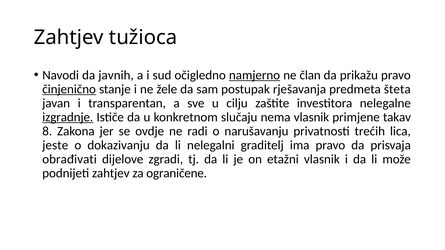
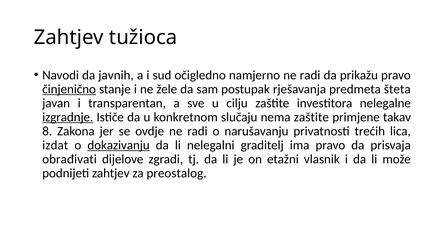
namjerno underline: present -> none
član at (310, 75): član -> radi
nema vlasnik: vlasnik -> zaštite
jeste: jeste -> izdat
dokazivanju underline: none -> present
ograničene: ograničene -> preostalog
